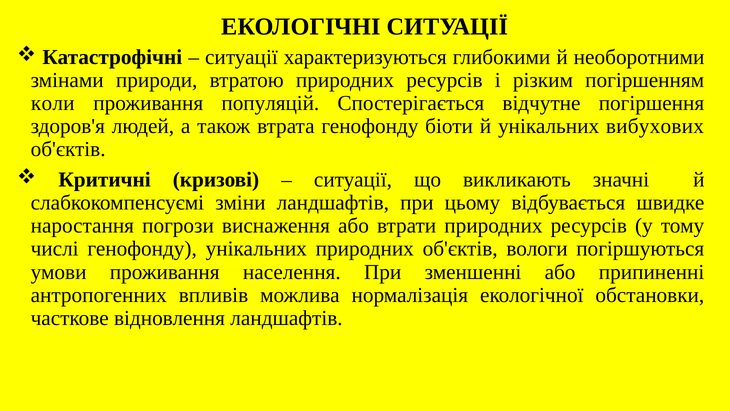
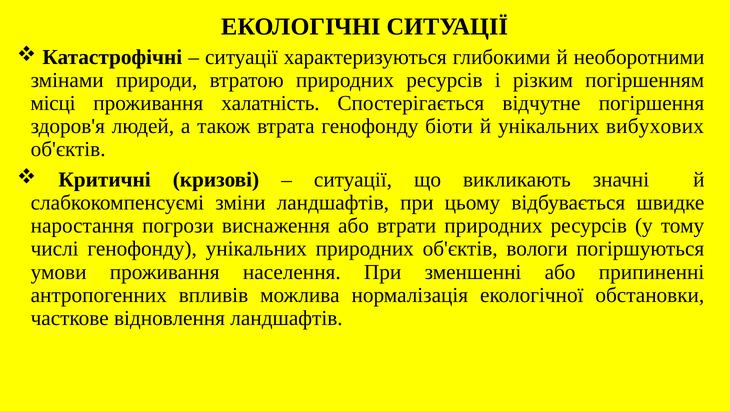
коли: коли -> місці
популяцій: популяцій -> халатність
